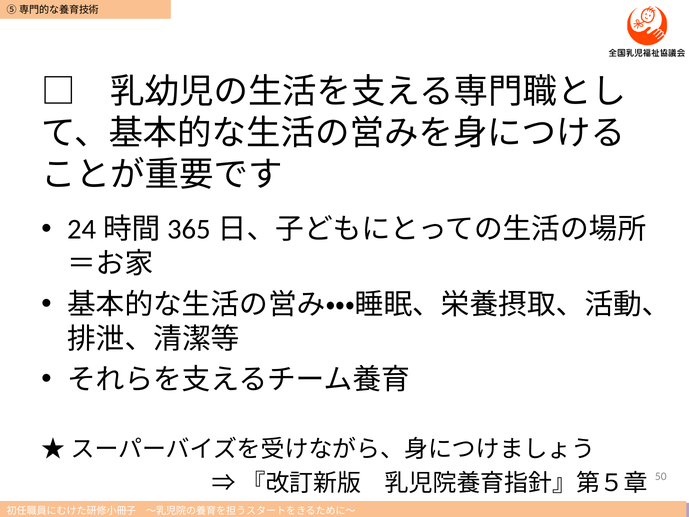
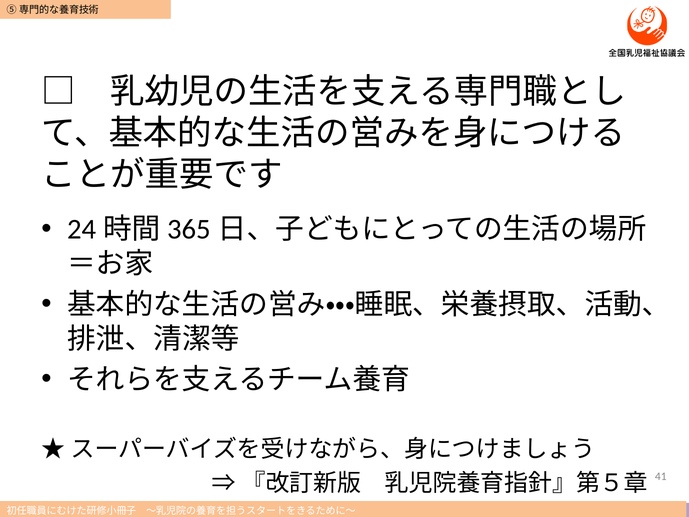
50: 50 -> 41
